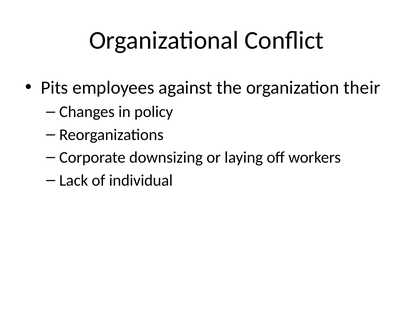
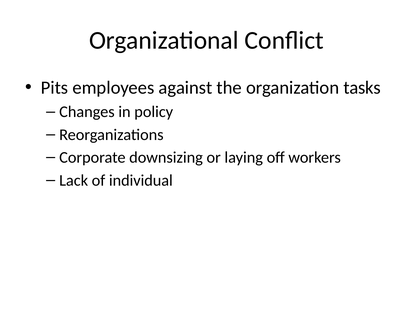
their: their -> tasks
